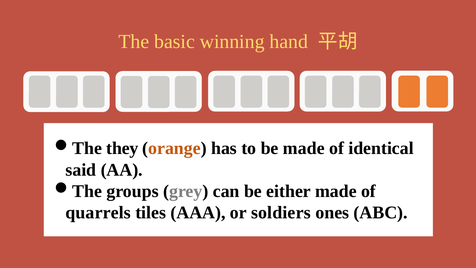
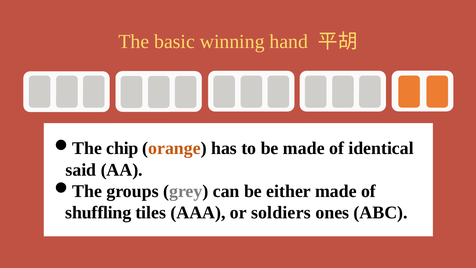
they: they -> chip
quarrels: quarrels -> shuffling
